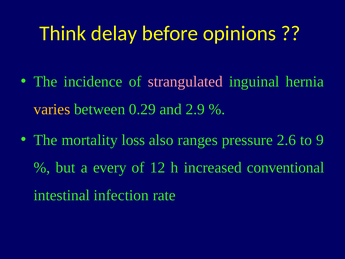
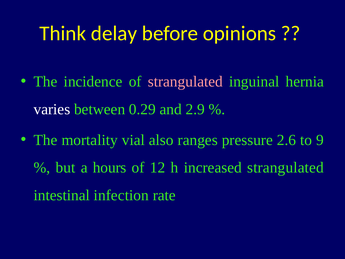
varies colour: yellow -> white
loss: loss -> vial
every: every -> hours
increased conventional: conventional -> strangulated
